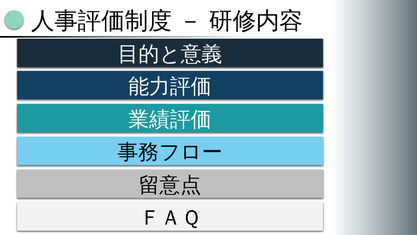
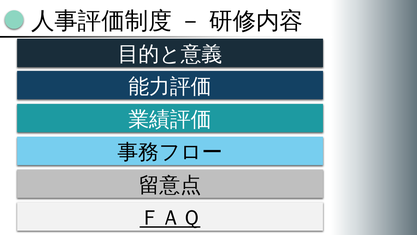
ＦＡＱ underline: none -> present
